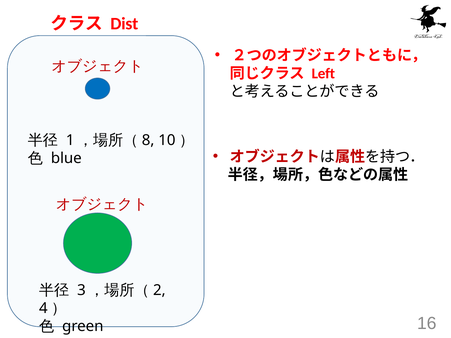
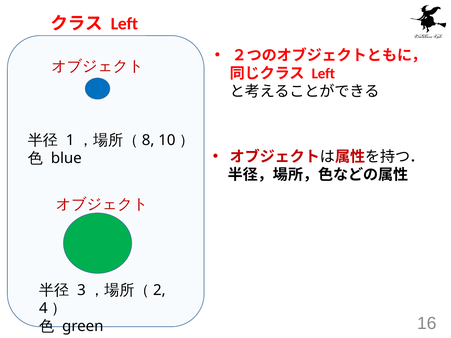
Dist at (124, 24): Dist -> Left
